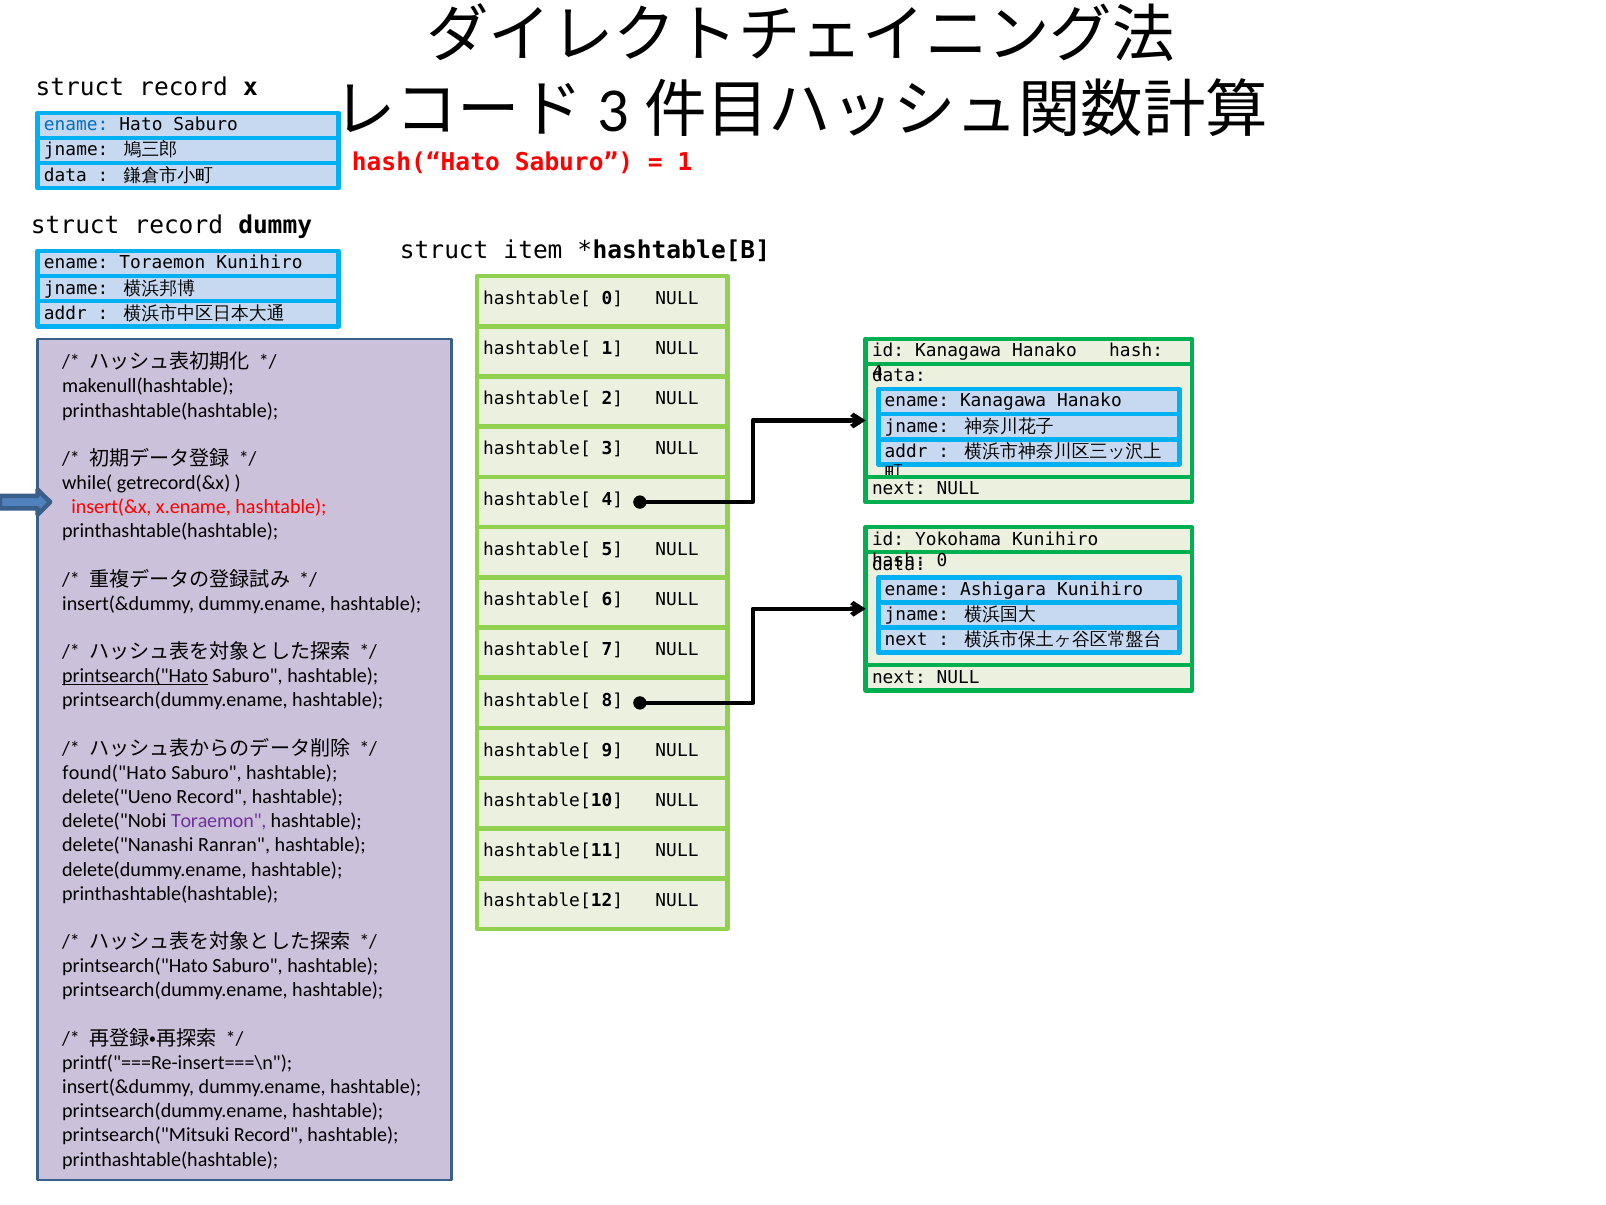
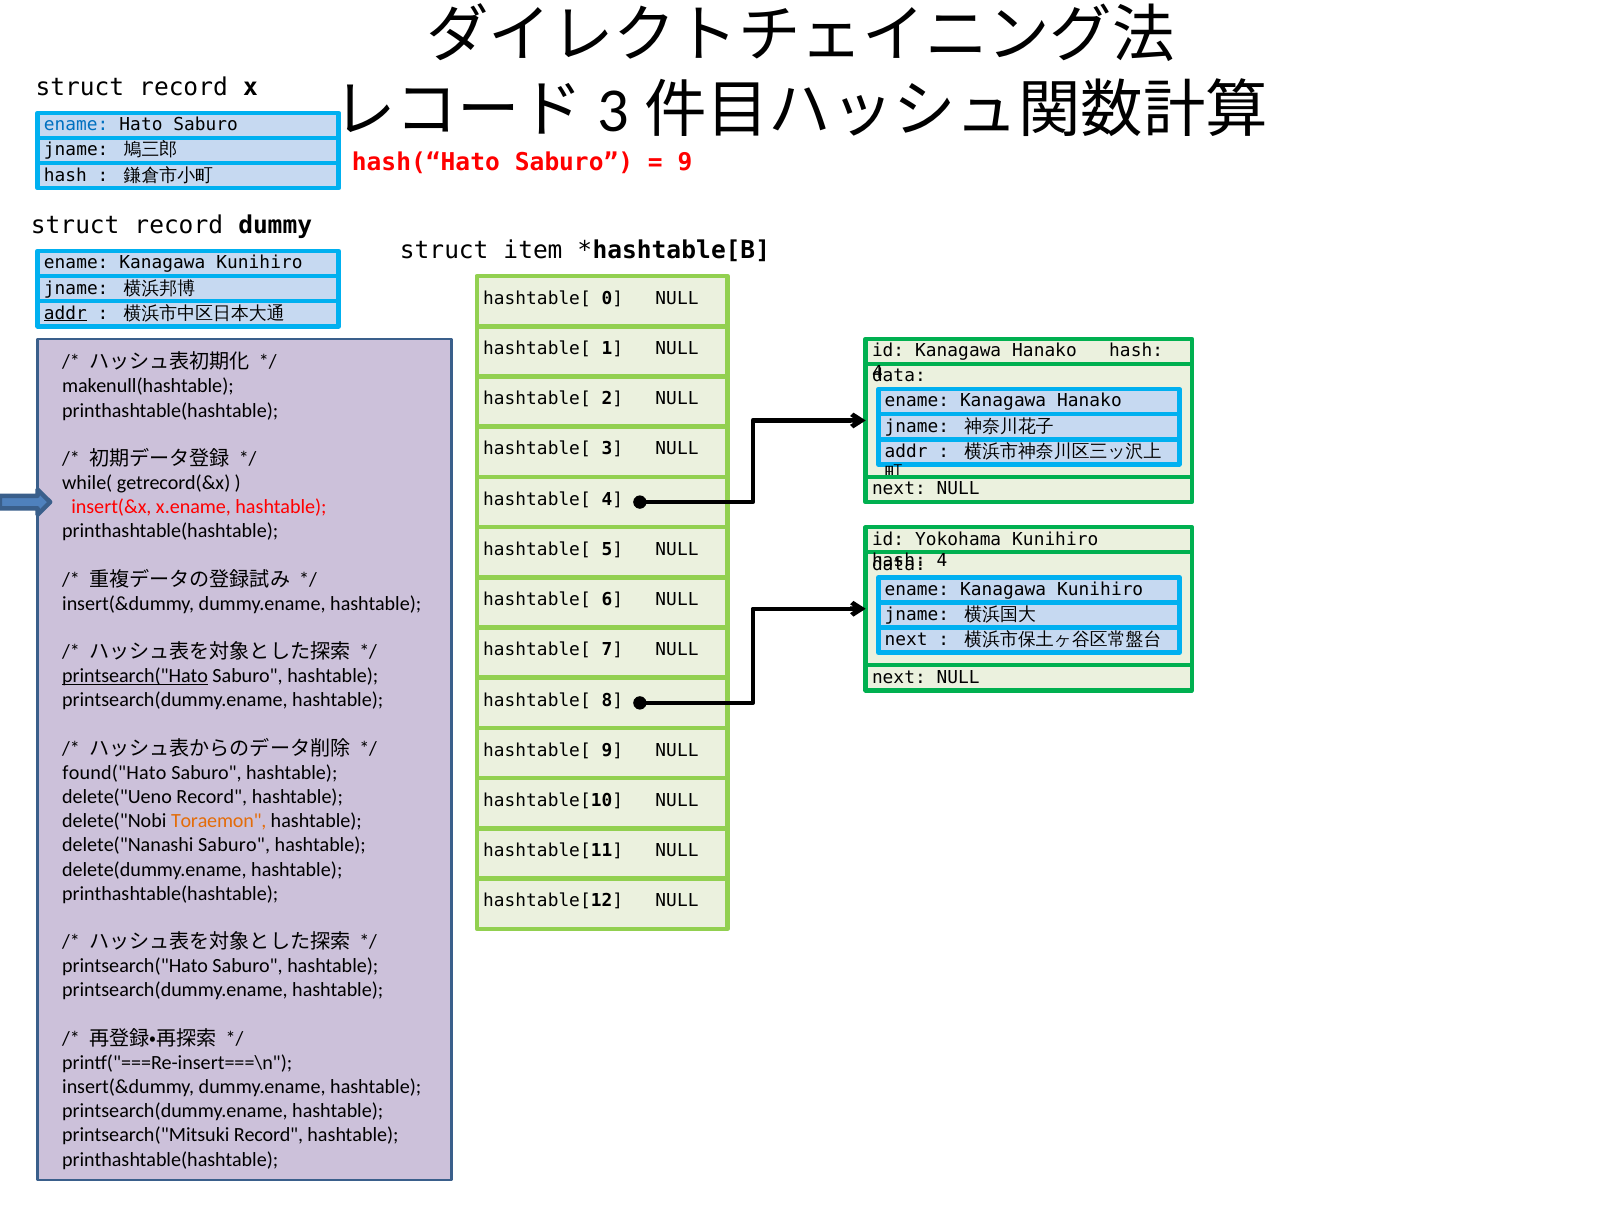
1 at (685, 162): 1 -> 9
data at (65, 175): data -> hash
Toraemon at (162, 263): Toraemon -> Kanagawa
addr at (65, 313) underline: none -> present
0 at (942, 560): 0 -> 4
Ashigara at (1003, 589): Ashigara -> Kanagawa
Toraemon at (219, 821) colour: purple -> orange
delete("Nanashi Ranran: Ranran -> Saburo
